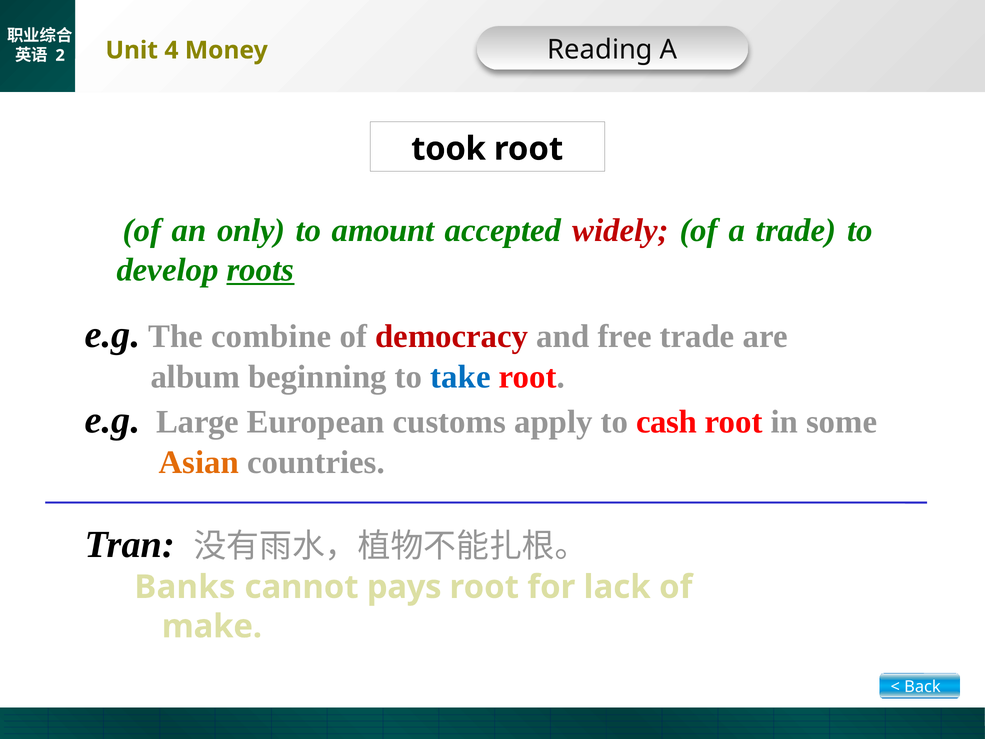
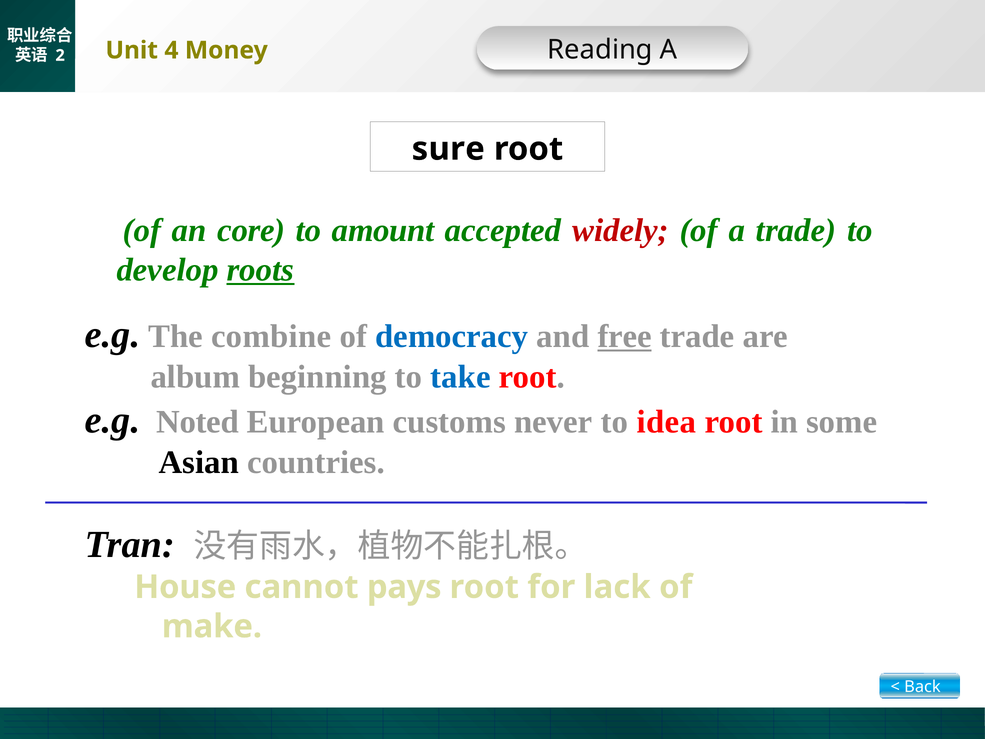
took: took -> sure
only: only -> core
democracy colour: red -> blue
free underline: none -> present
Large: Large -> Noted
apply: apply -> never
cash: cash -> idea
Asian colour: orange -> black
Banks: Banks -> House
